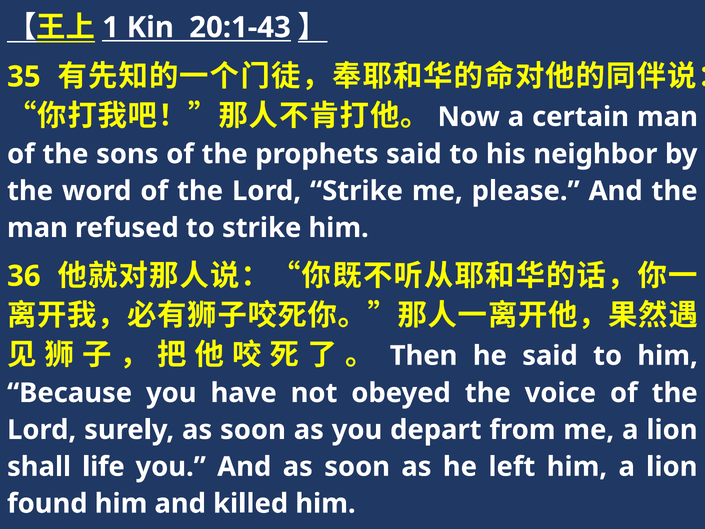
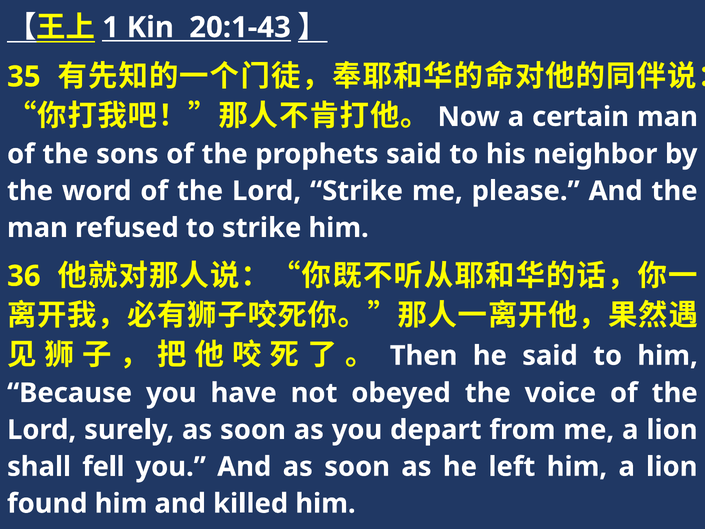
life: life -> fell
